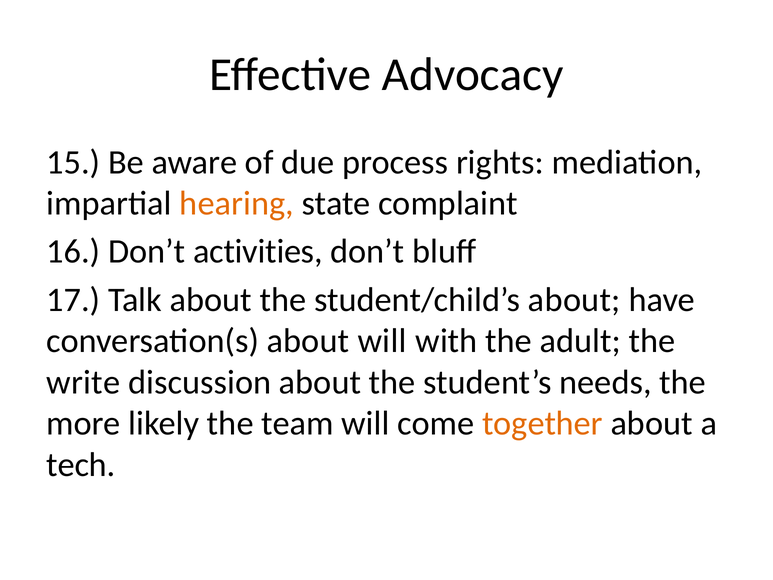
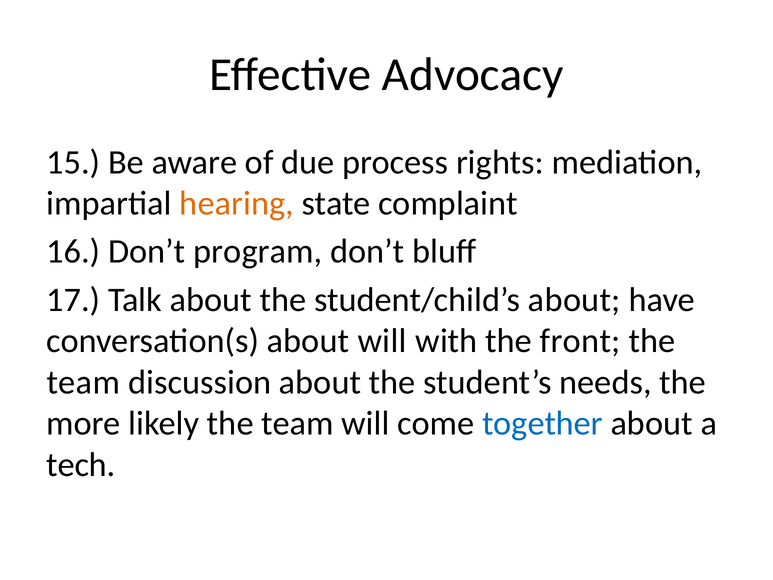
activities: activities -> program
adult: adult -> front
write at (83, 382): write -> team
together colour: orange -> blue
